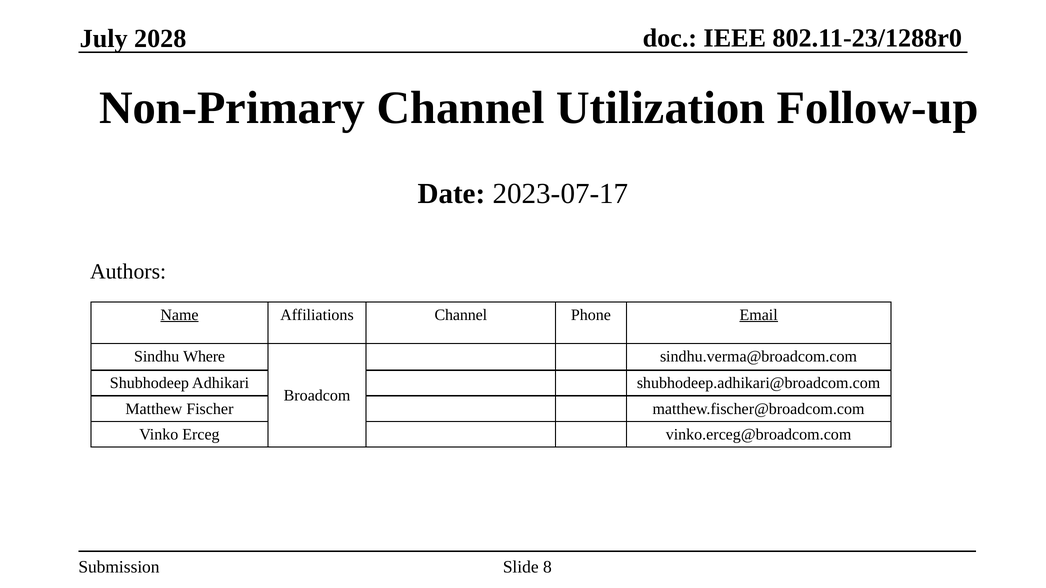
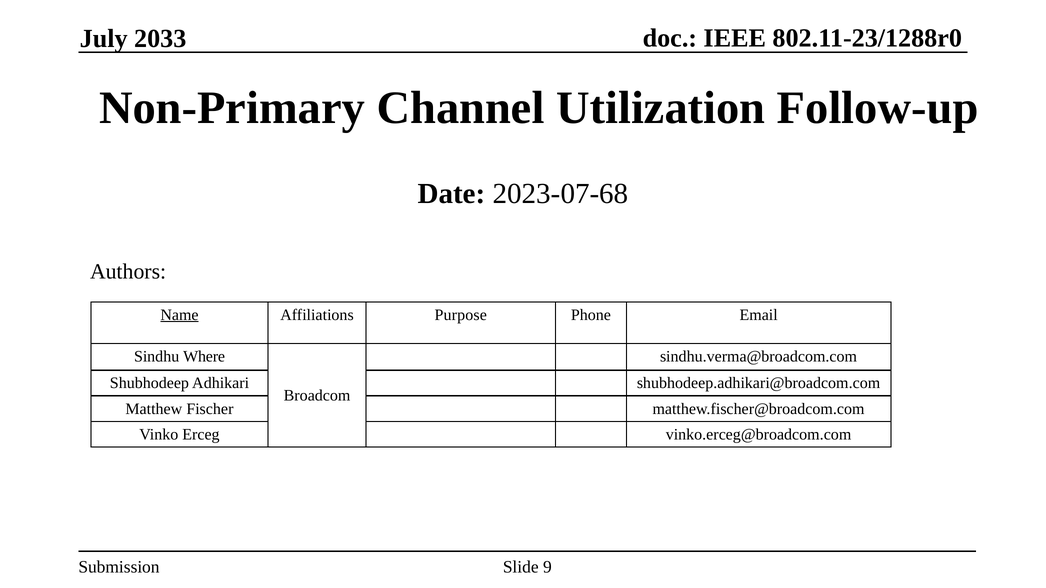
2028: 2028 -> 2033
2023-07-17: 2023-07-17 -> 2023-07-68
Affiliations Channel: Channel -> Purpose
Email underline: present -> none
8: 8 -> 9
